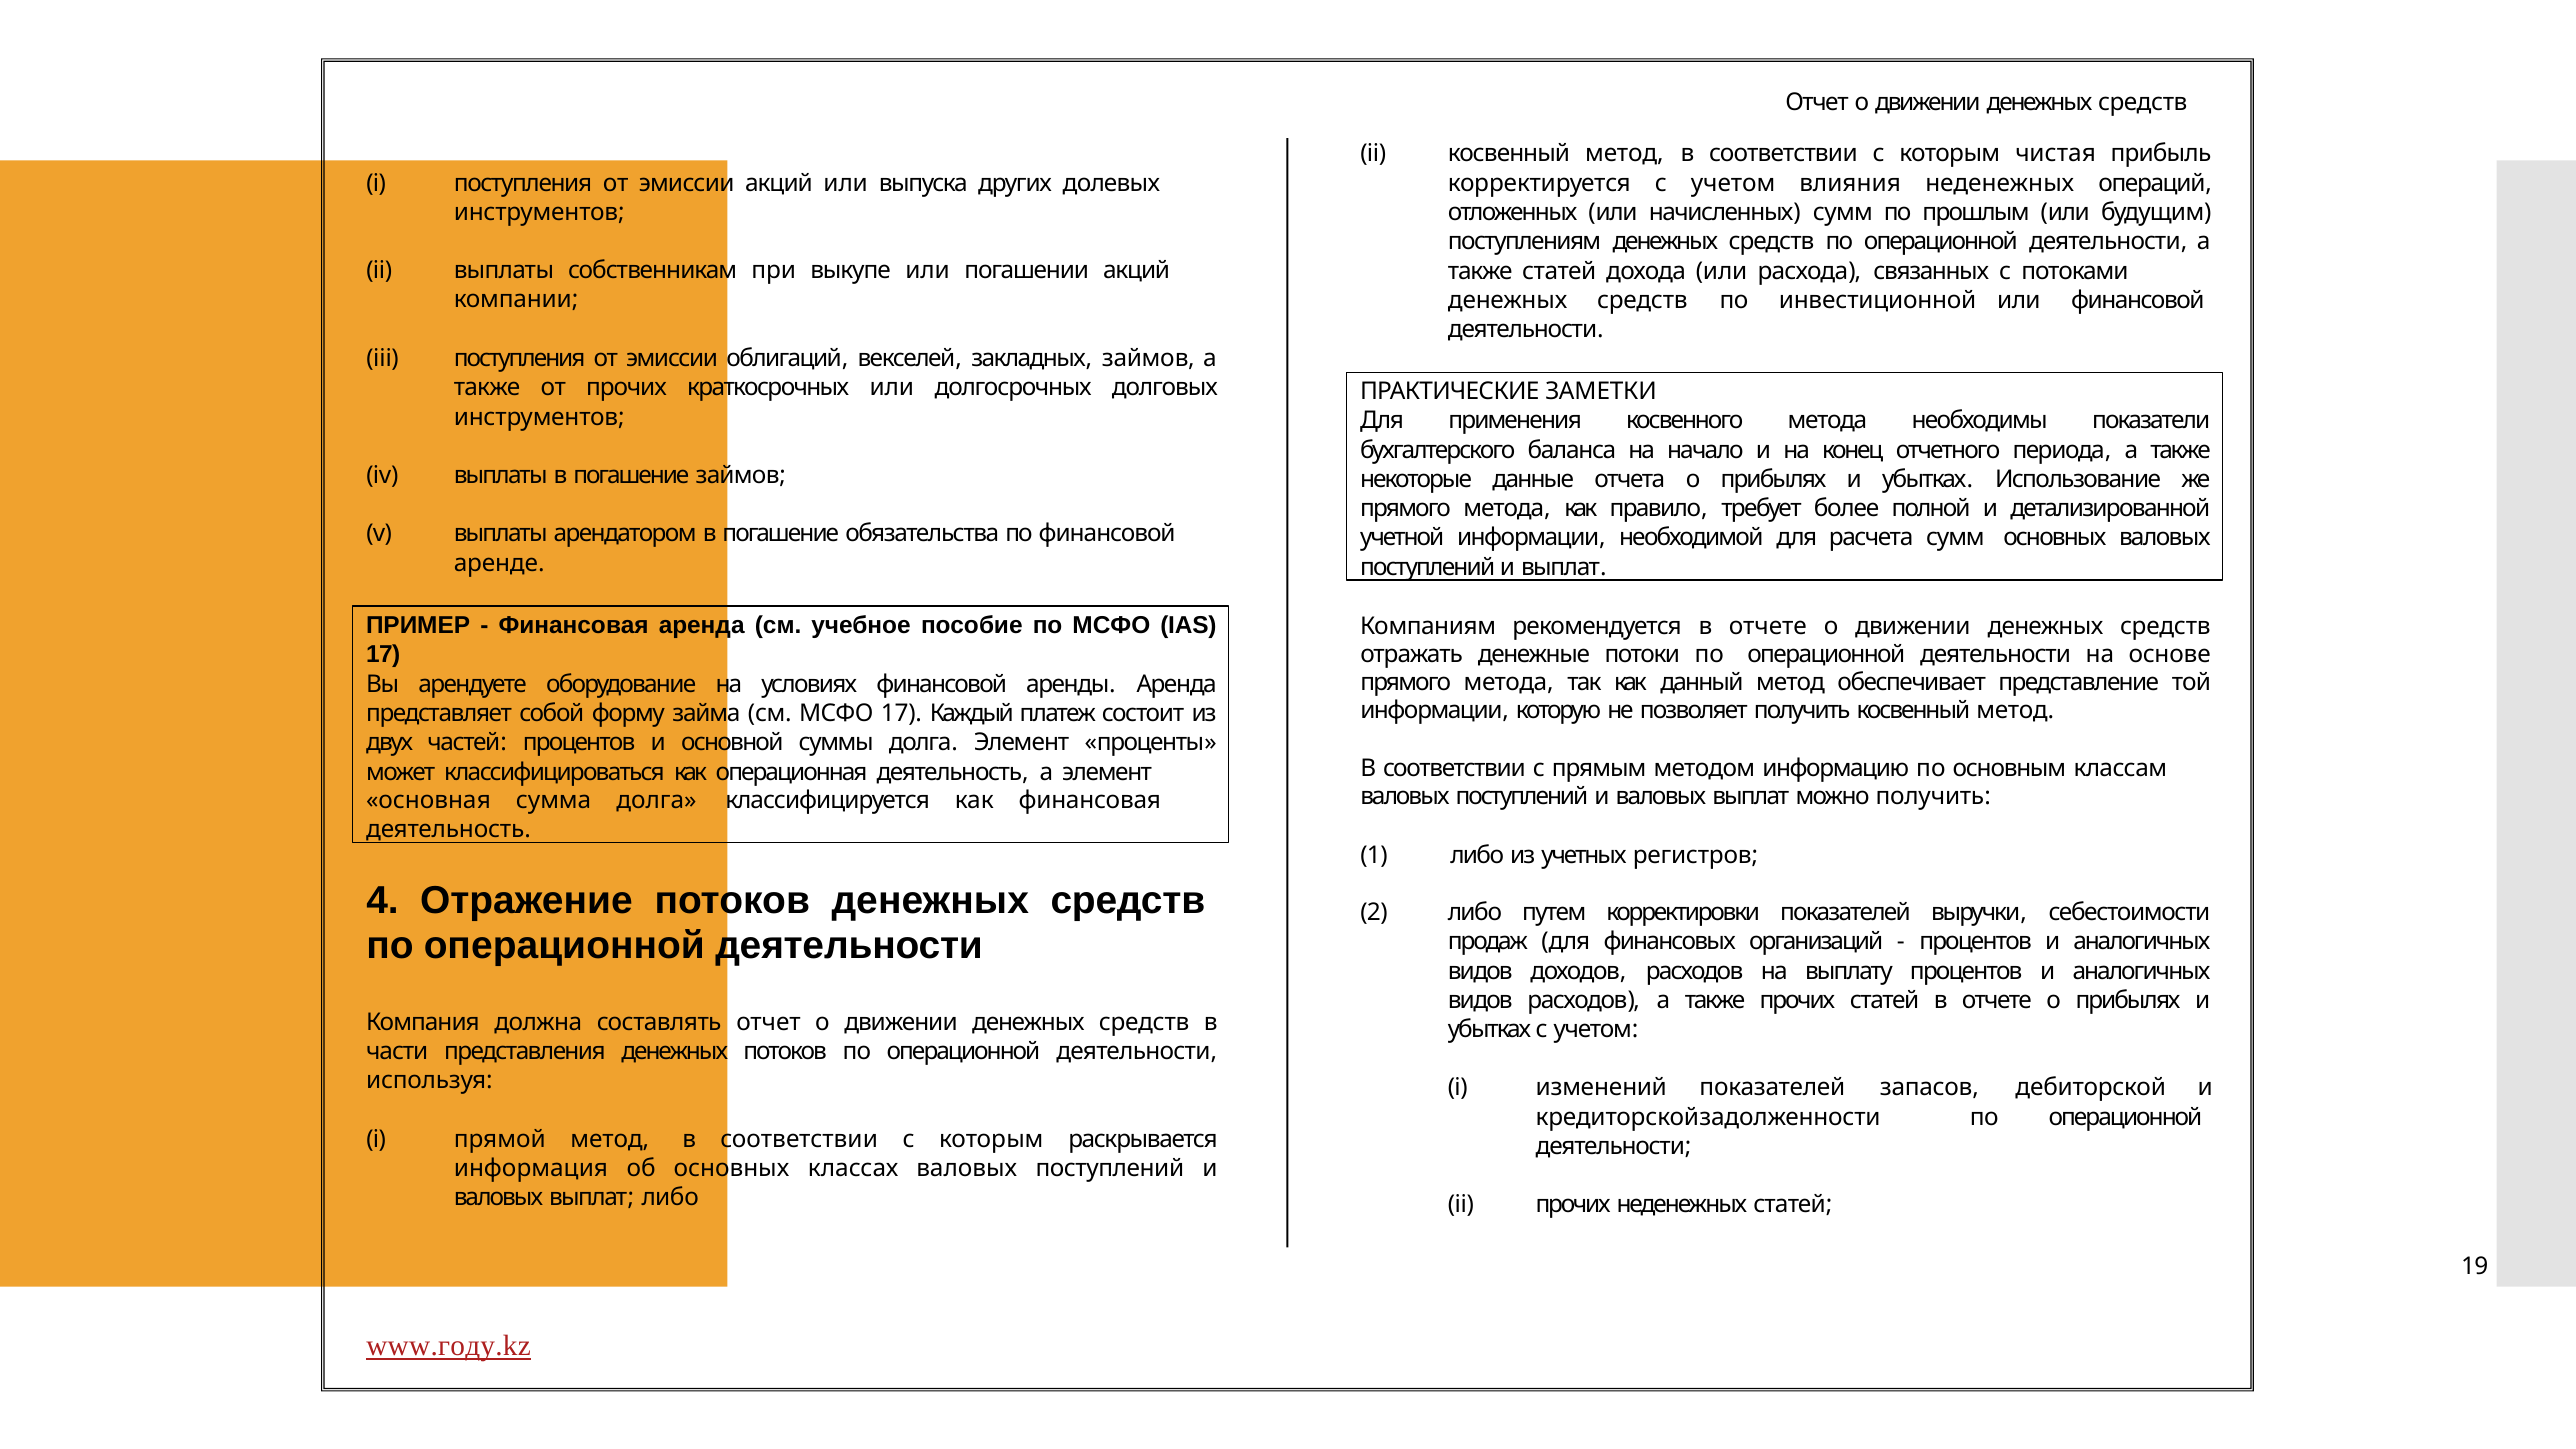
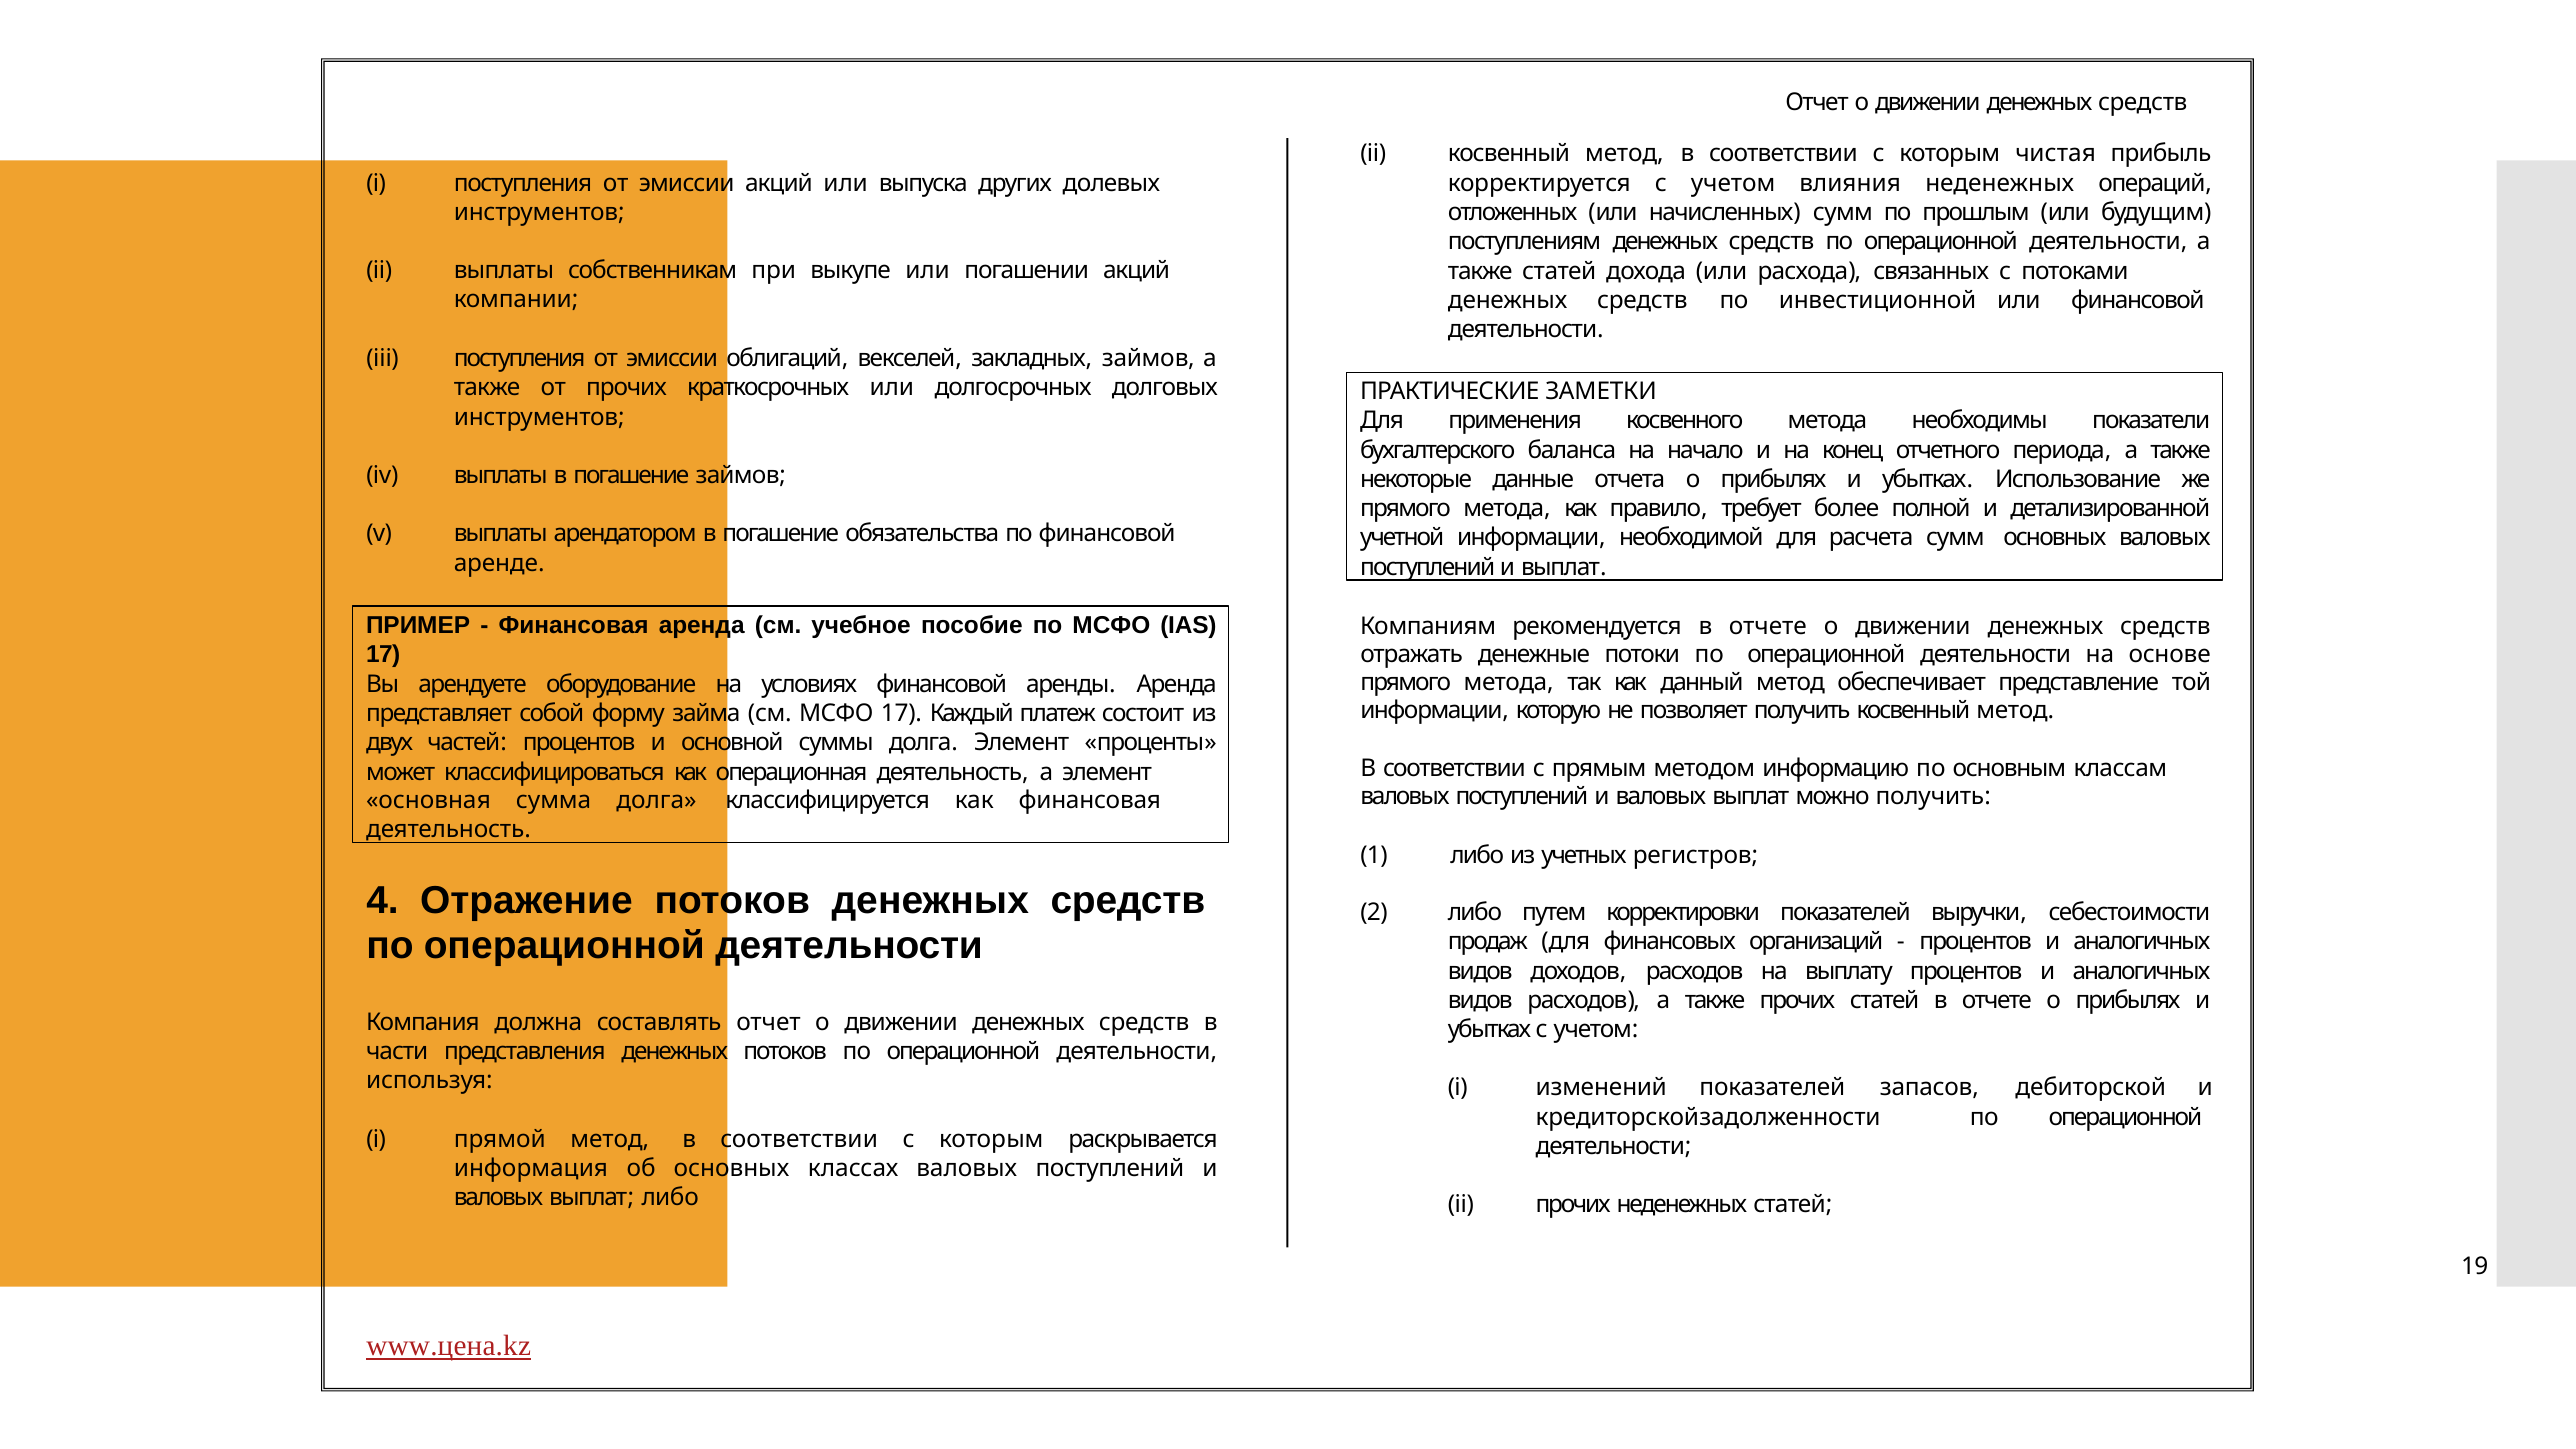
www.году.kz: www.году.kz -> www.цена.kz
